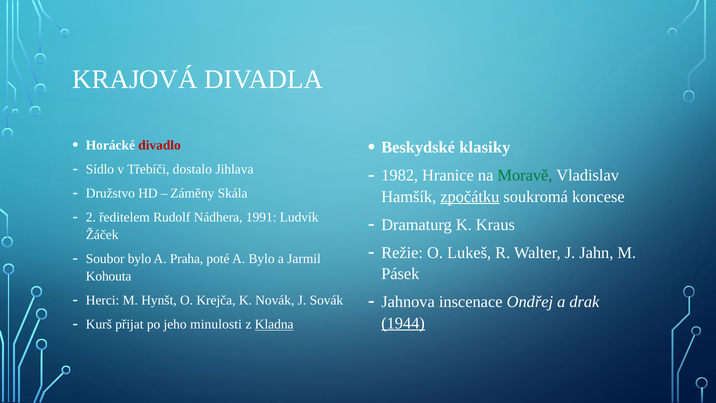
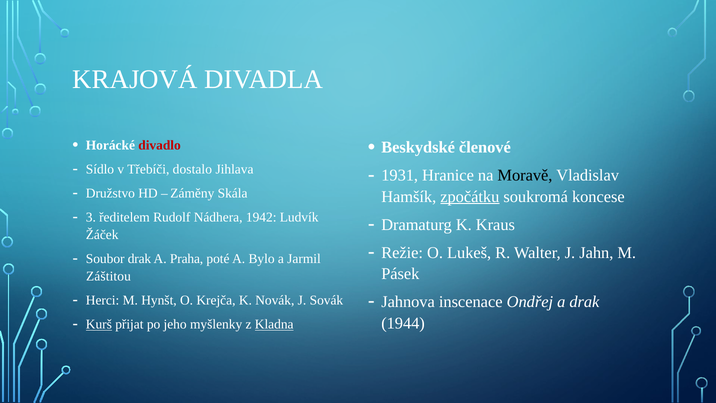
klasiky: klasiky -> členové
1982: 1982 -> 1931
Moravě colour: green -> black
2: 2 -> 3
1991: 1991 -> 1942
Soubor bylo: bylo -> drak
Kohouta: Kohouta -> Záštitou
1944 underline: present -> none
Kurš underline: none -> present
minulosti: minulosti -> myšlenky
